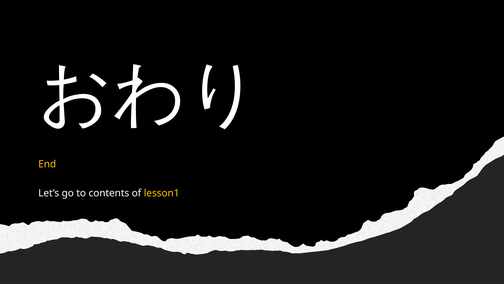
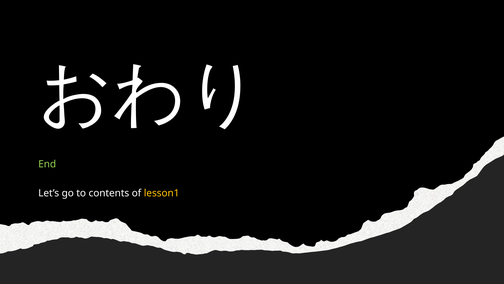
End colour: yellow -> light green
